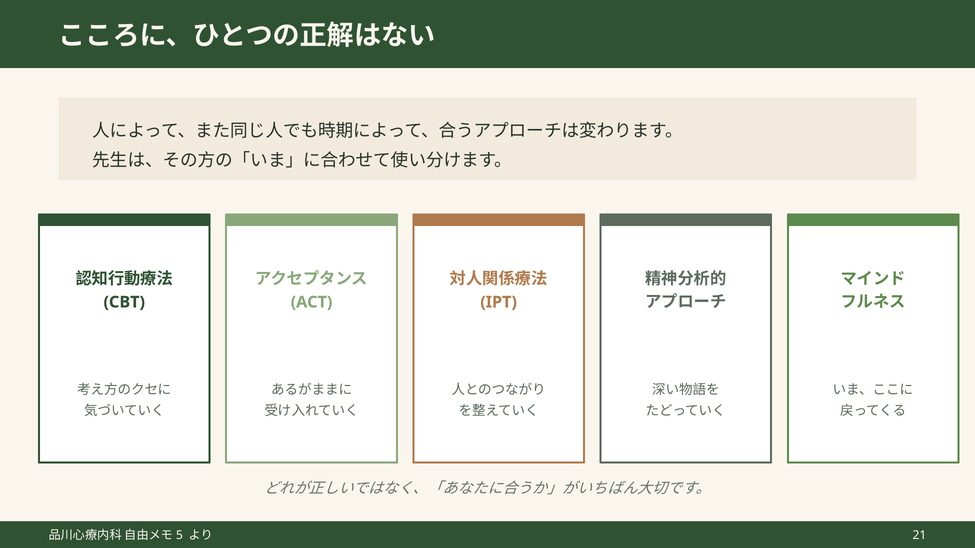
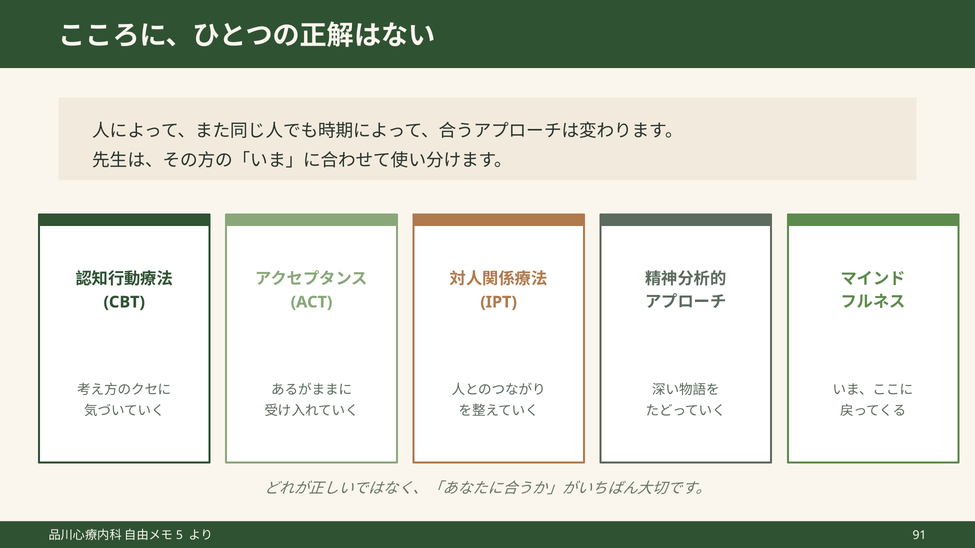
21: 21 -> 91
